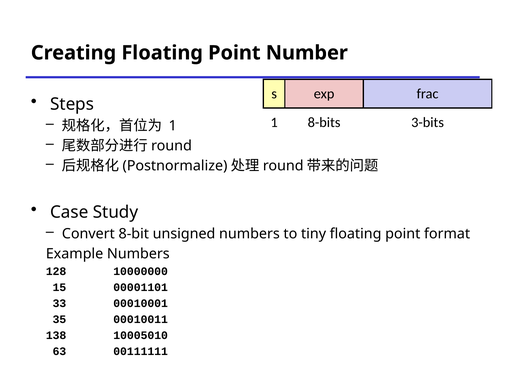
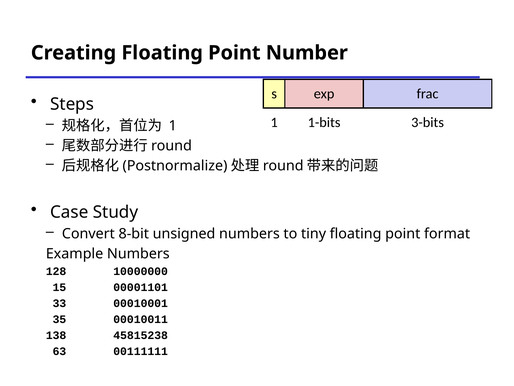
8-bits: 8-bits -> 1-bits
10005010: 10005010 -> 45815238
